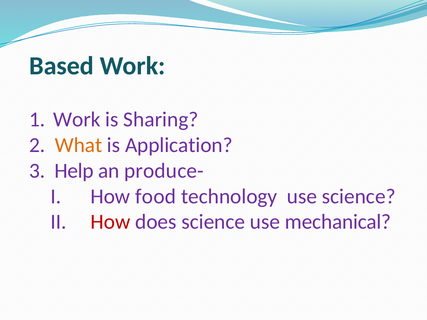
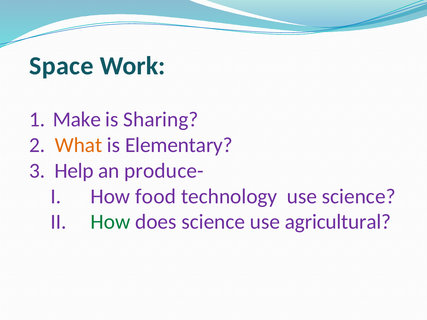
Based: Based -> Space
Work at (77, 120): Work -> Make
Application: Application -> Elementary
How at (111, 222) colour: red -> green
mechanical: mechanical -> agricultural
